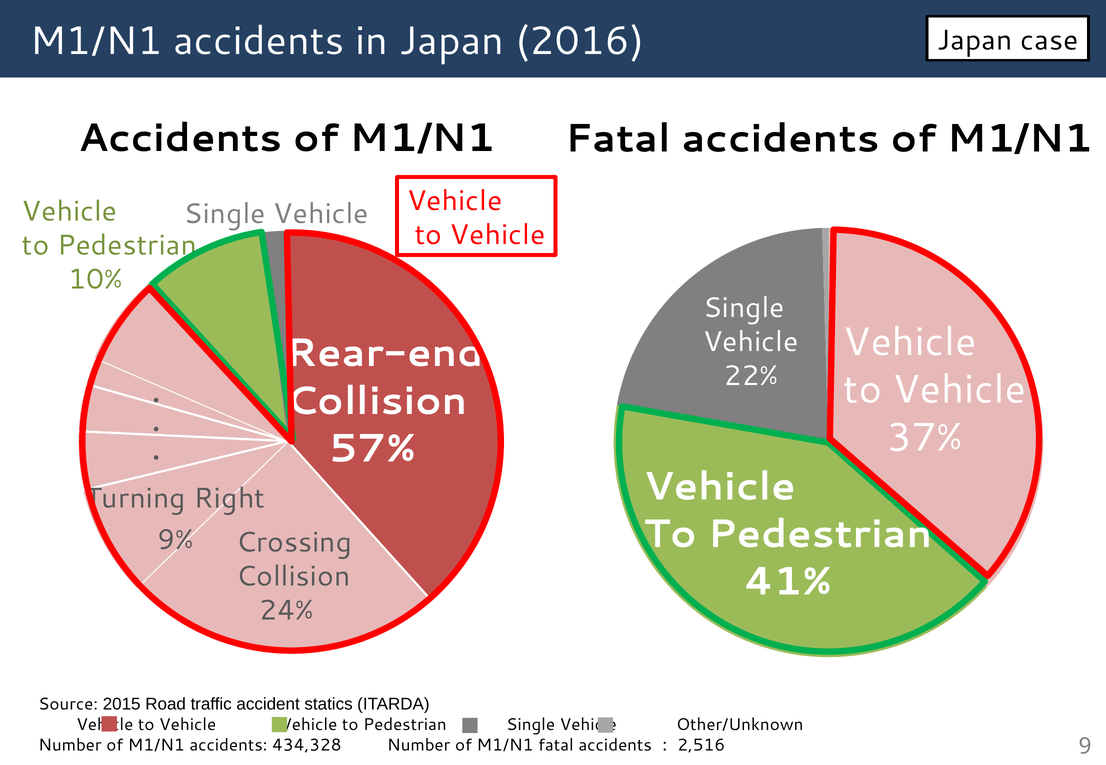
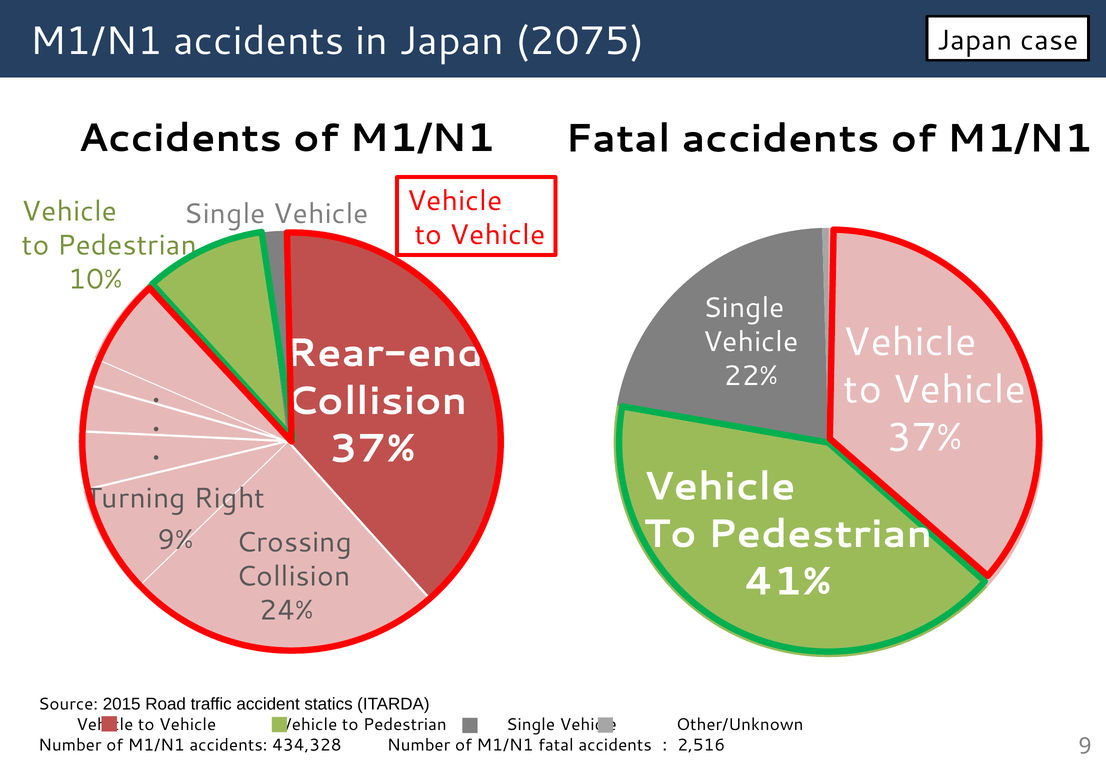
2016: 2016 -> 2075
57% at (372, 449): 57% -> 37%
